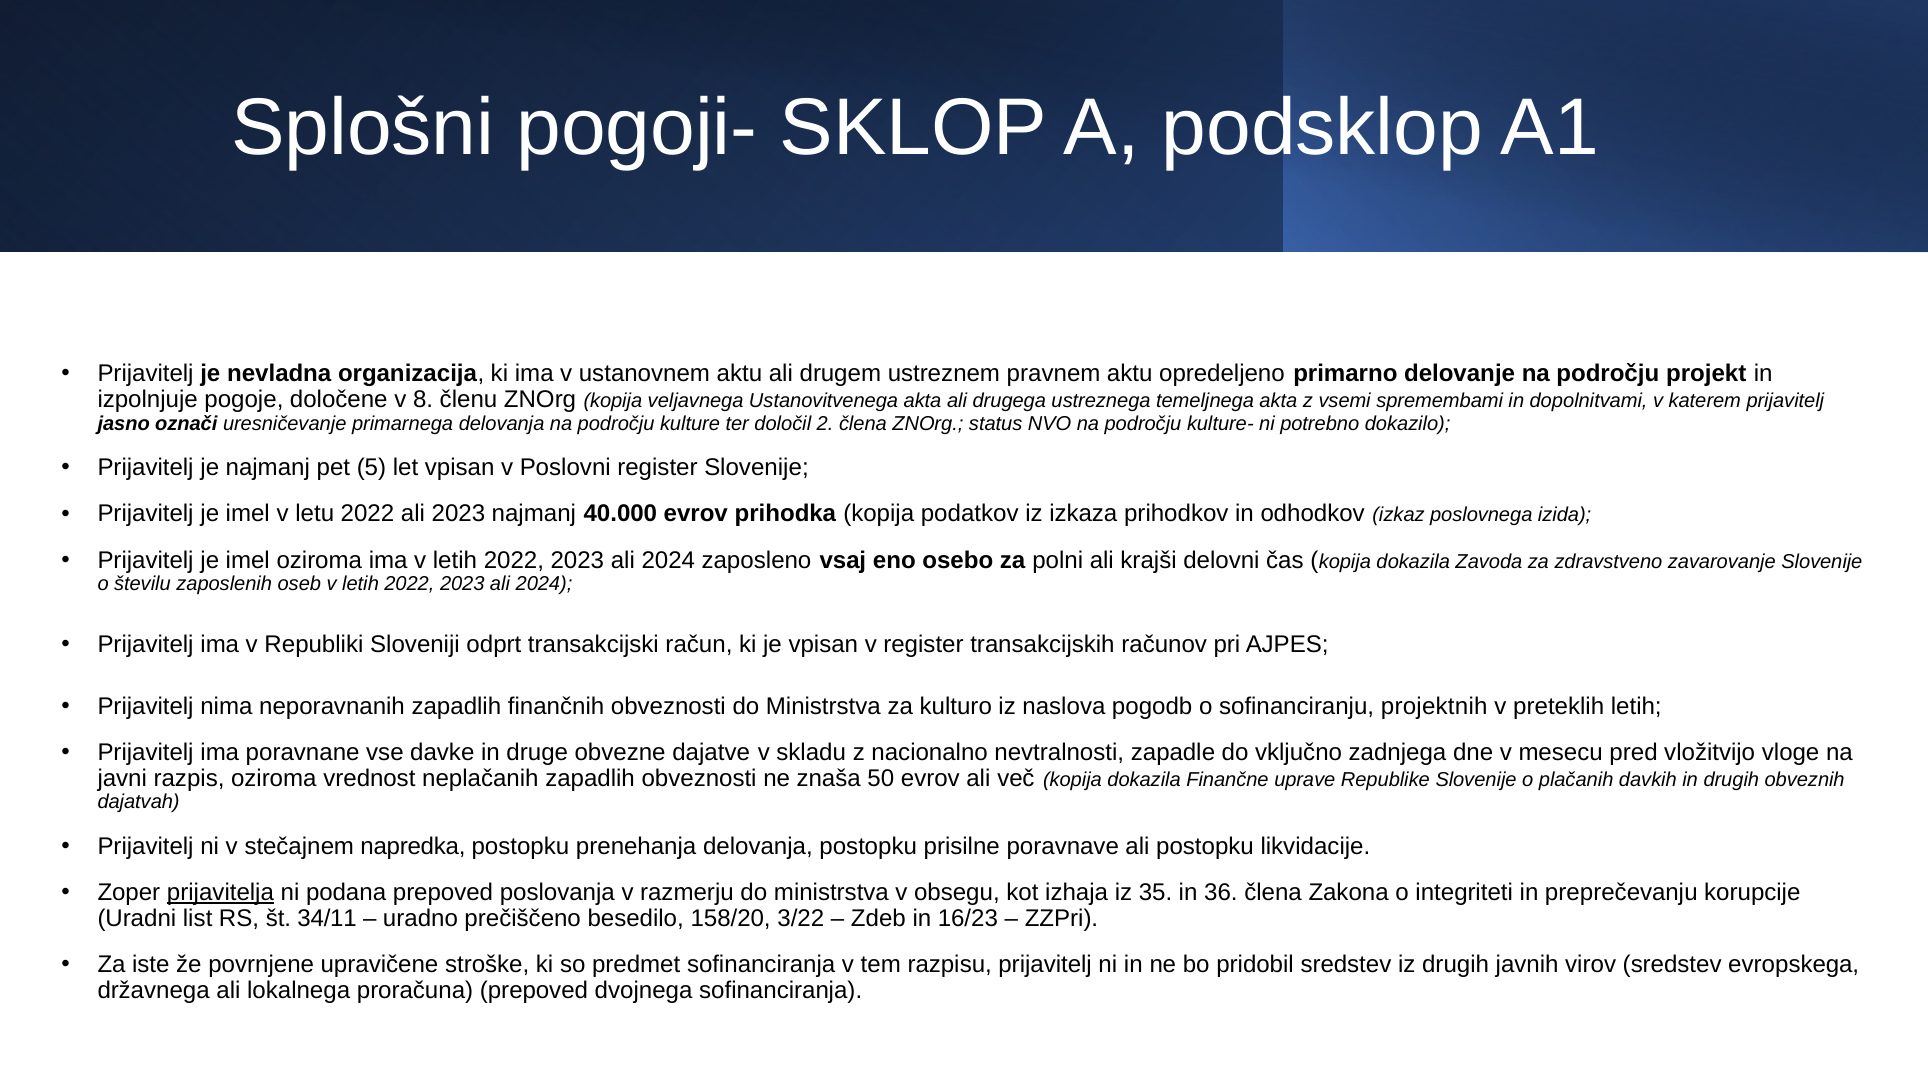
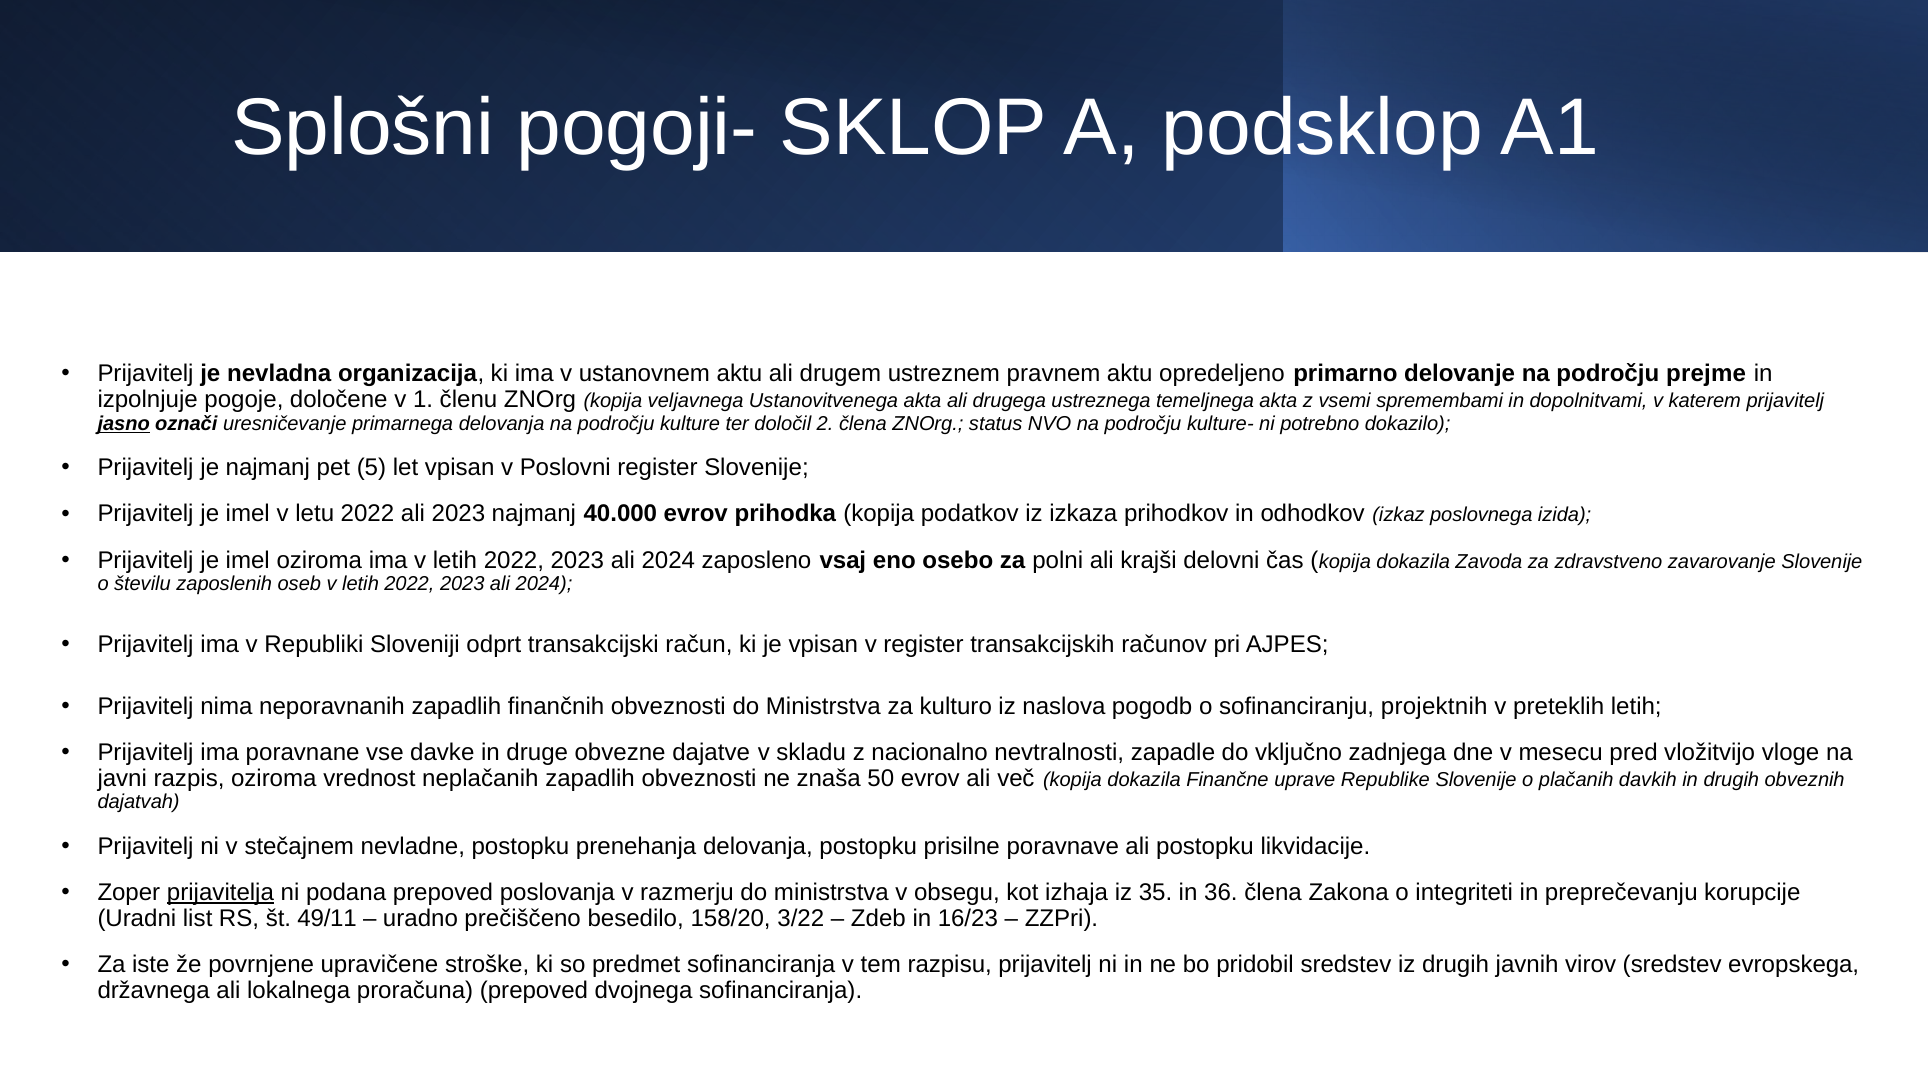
projekt: projekt -> prejme
8: 8 -> 1
jasno underline: none -> present
napredka: napredka -> nevladne
34/11: 34/11 -> 49/11
